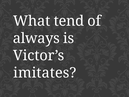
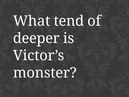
always: always -> deeper
imitates: imitates -> monster
